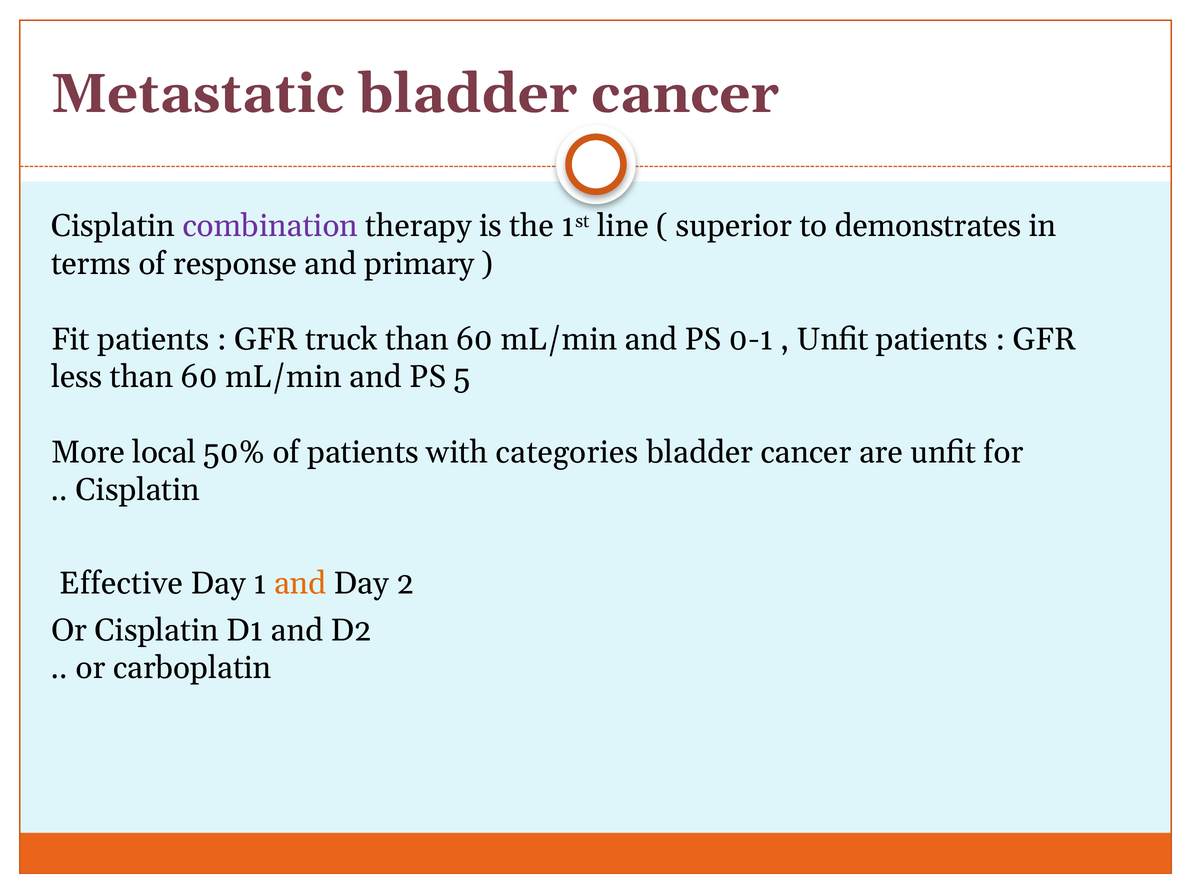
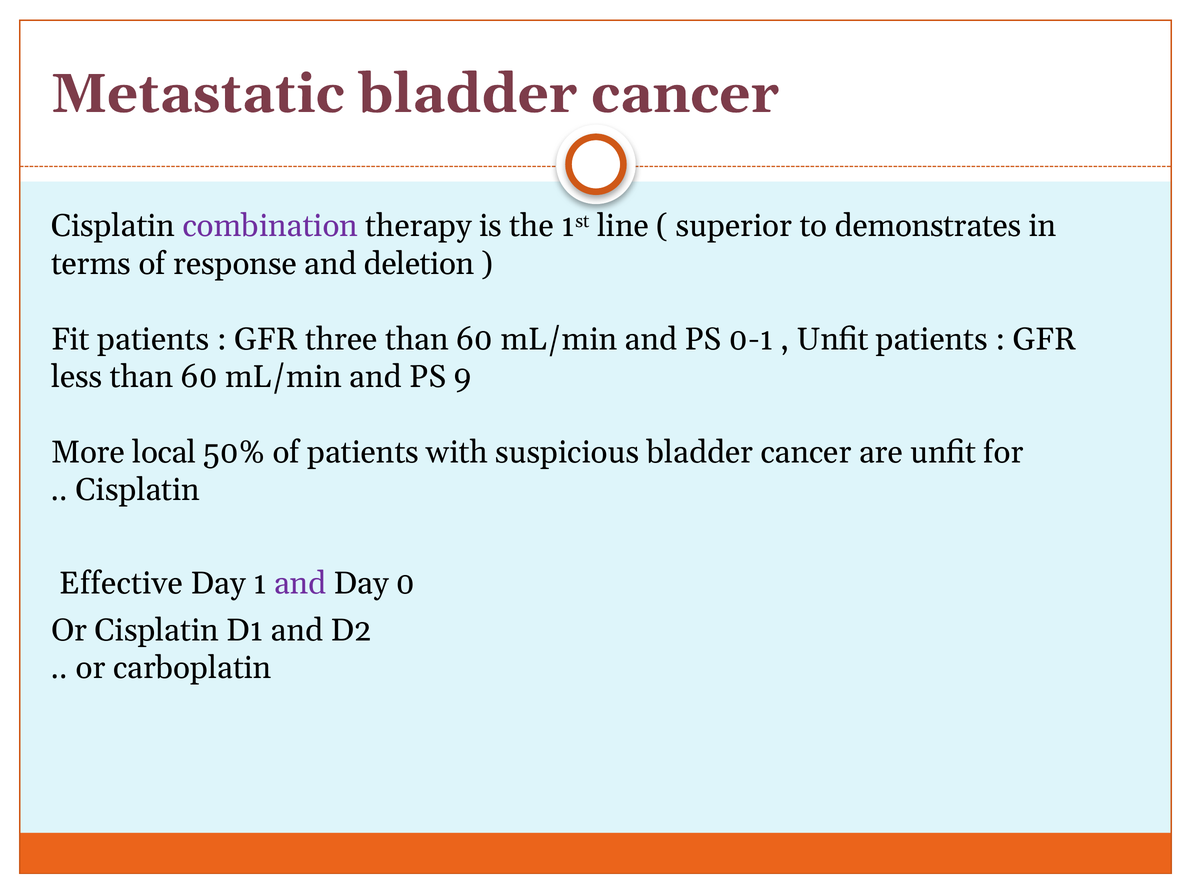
primary: primary -> deletion
truck: truck -> three
5: 5 -> 9
categories: categories -> suspicious
and at (300, 584) colour: orange -> purple
2: 2 -> 0
